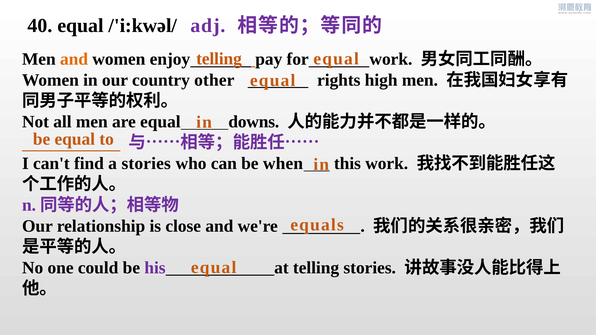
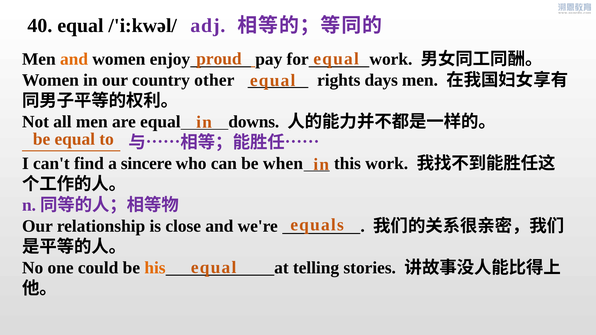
telling at (219, 59): telling -> proud
high: high -> days
a stories: stories -> sincere
his colour: purple -> orange
